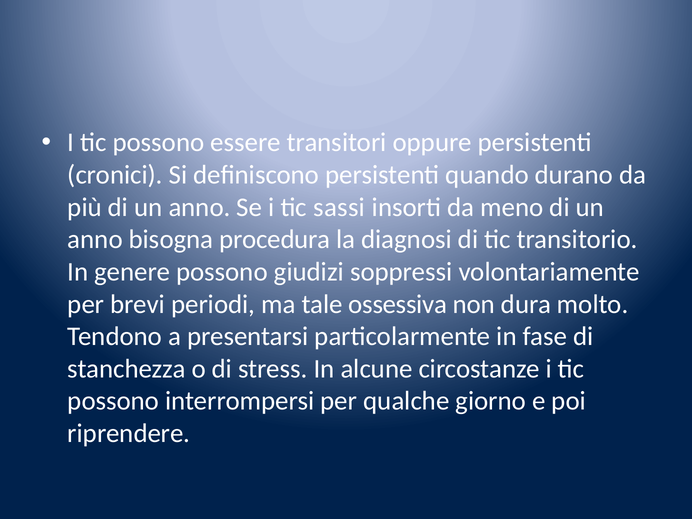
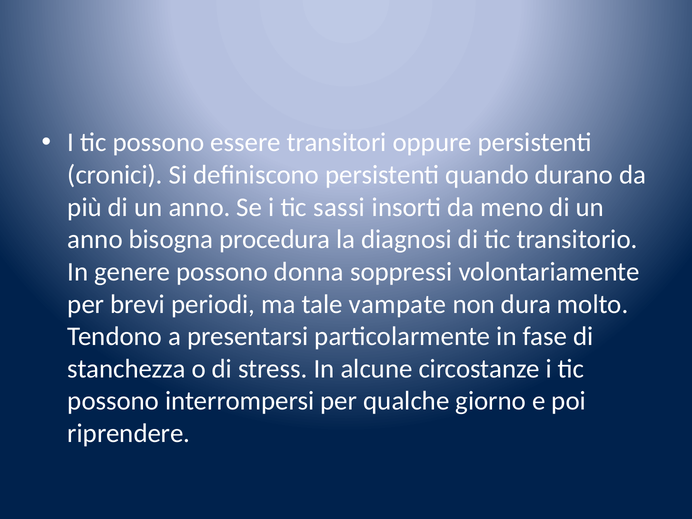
giudizi: giudizi -> donna
ossessiva: ossessiva -> vampate
